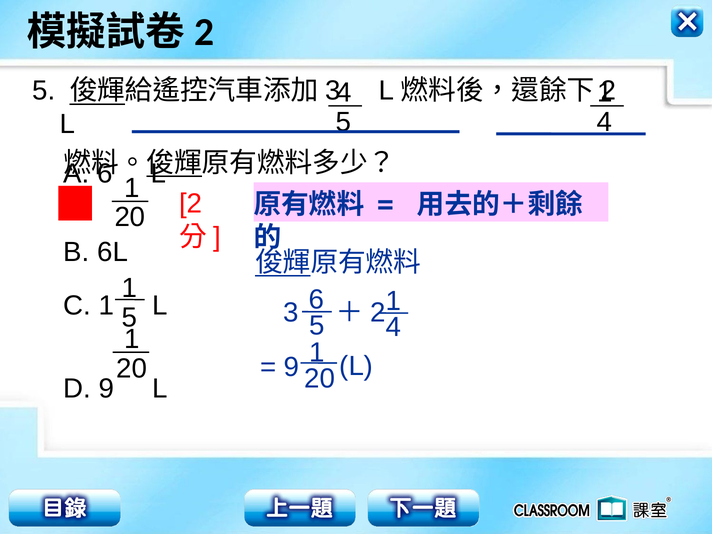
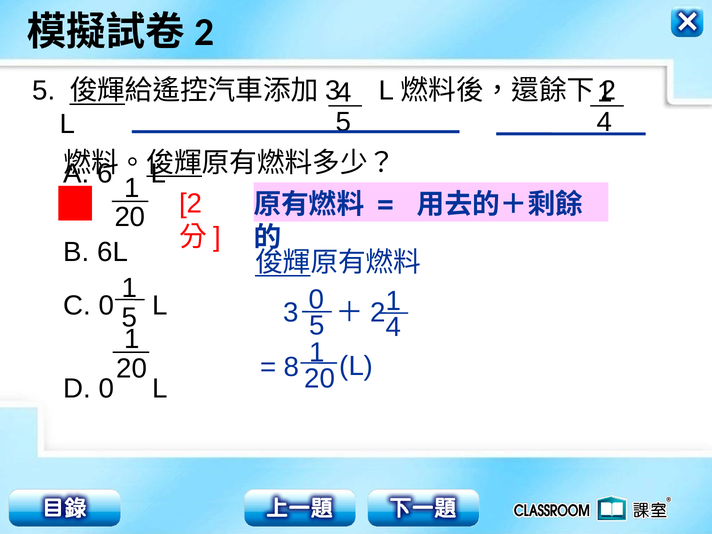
C 1: 1 -> 0
3 6: 6 -> 0
9 at (292, 367): 9 -> 8
D 9: 9 -> 0
